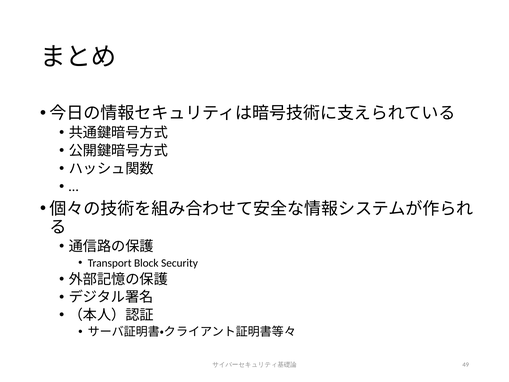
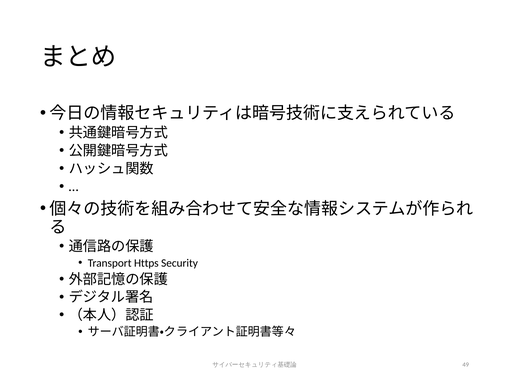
Block: Block -> Https
